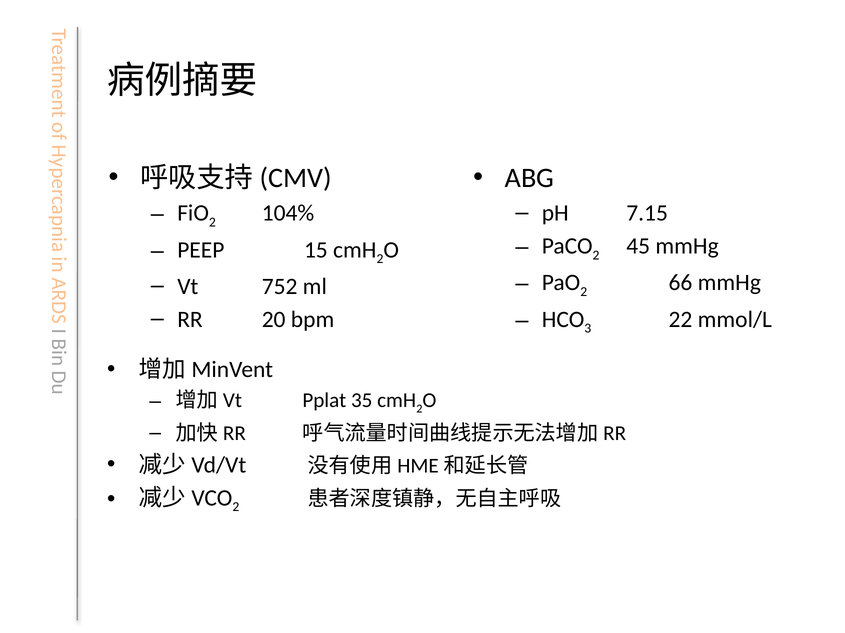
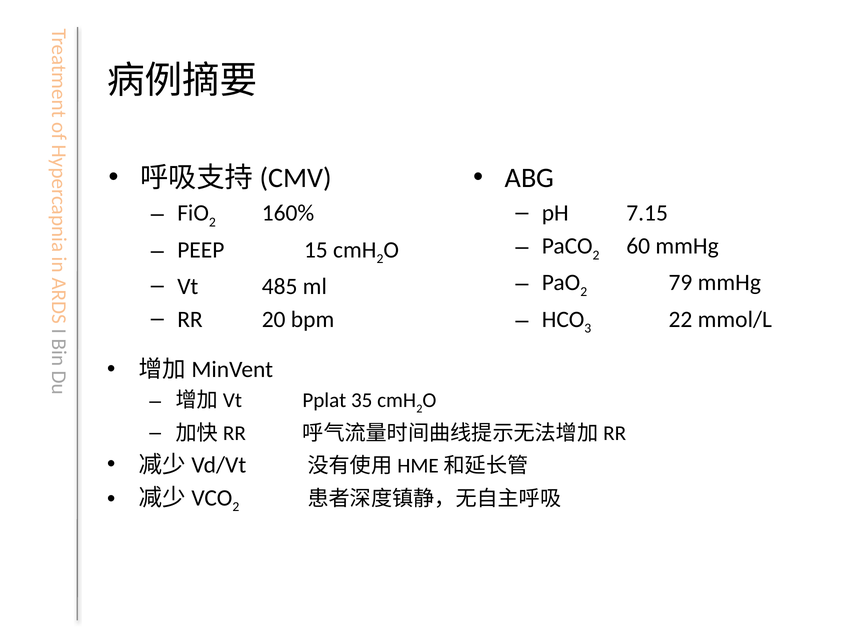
104%: 104% -> 160%
45: 45 -> 60
66: 66 -> 79
752: 752 -> 485
